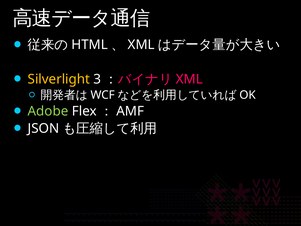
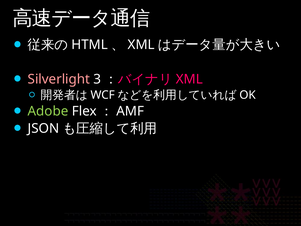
Silverlight colour: yellow -> pink
